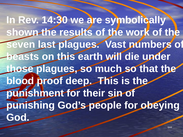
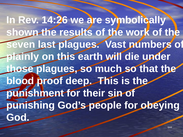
14:30: 14:30 -> 14:26
beasts: beasts -> plainly
